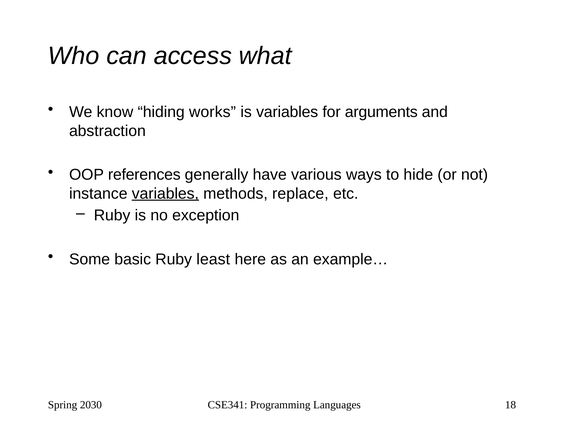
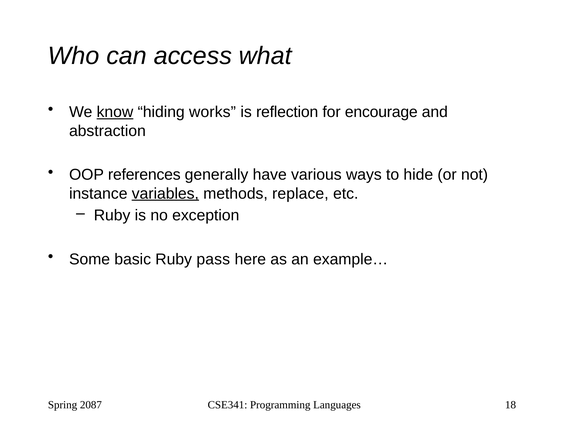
know underline: none -> present
is variables: variables -> reflection
arguments: arguments -> encourage
least: least -> pass
2030: 2030 -> 2087
